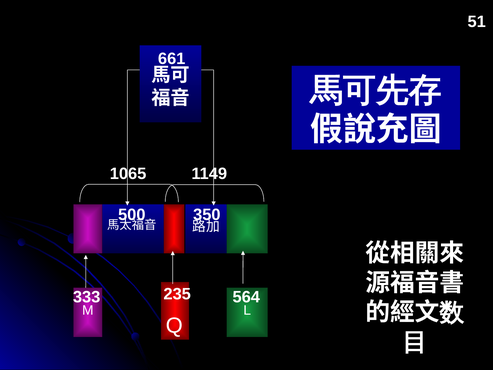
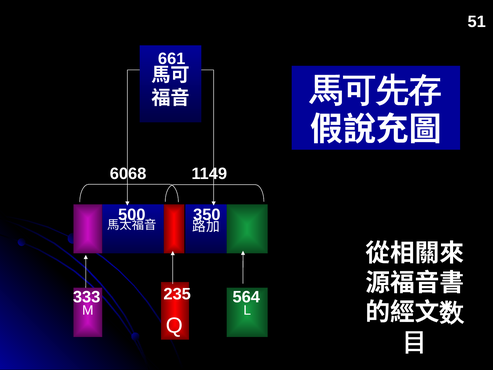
1065: 1065 -> 6068
